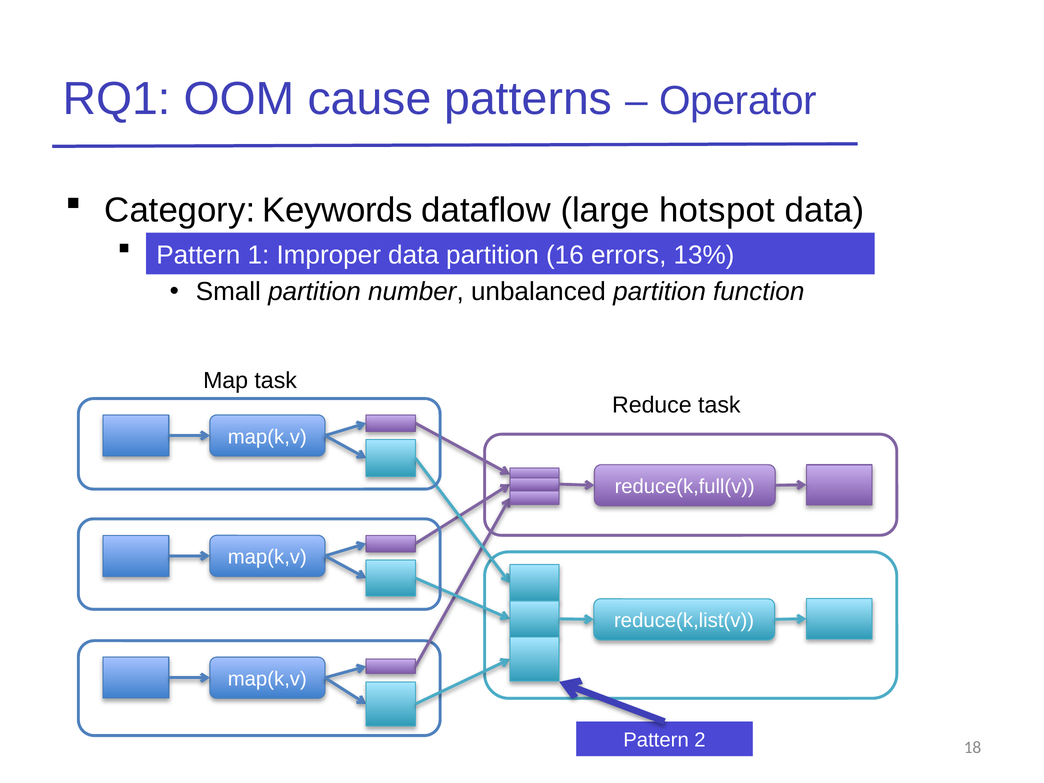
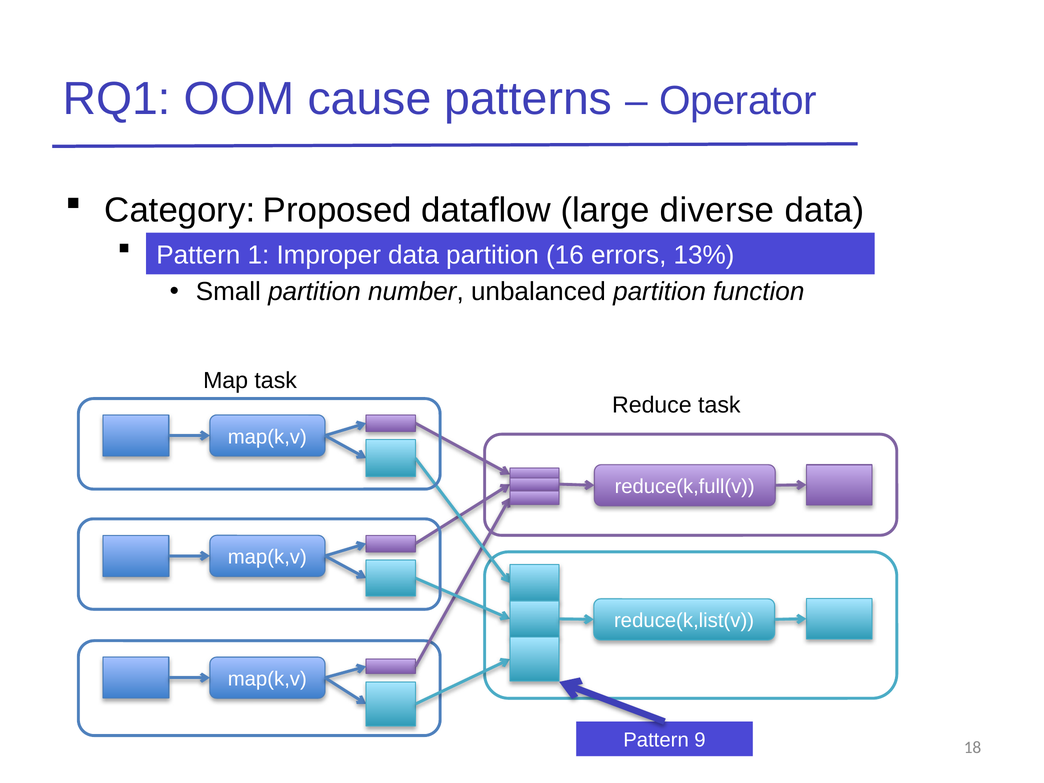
Keywords: Keywords -> Proposed
hotspot: hotspot -> diverse
2: 2 -> 9
